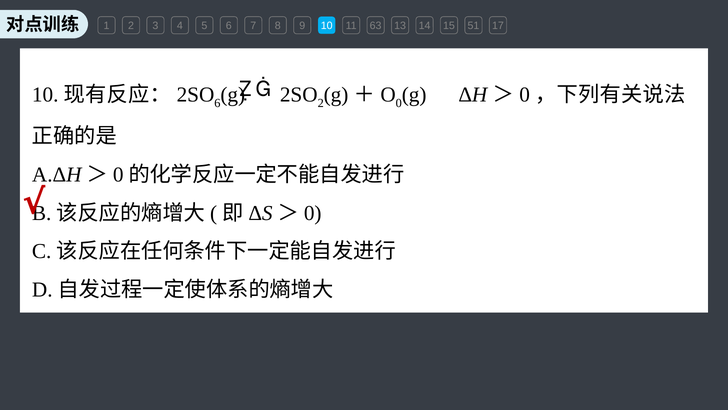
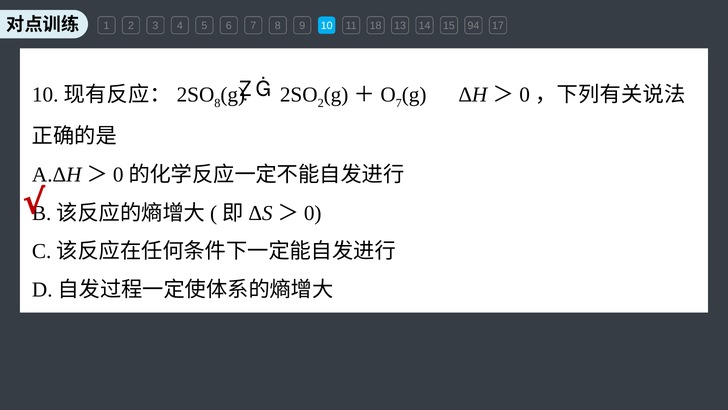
63: 63 -> 18
51: 51 -> 94
6 at (217, 103): 6 -> 8
0 at (399, 103): 0 -> 7
